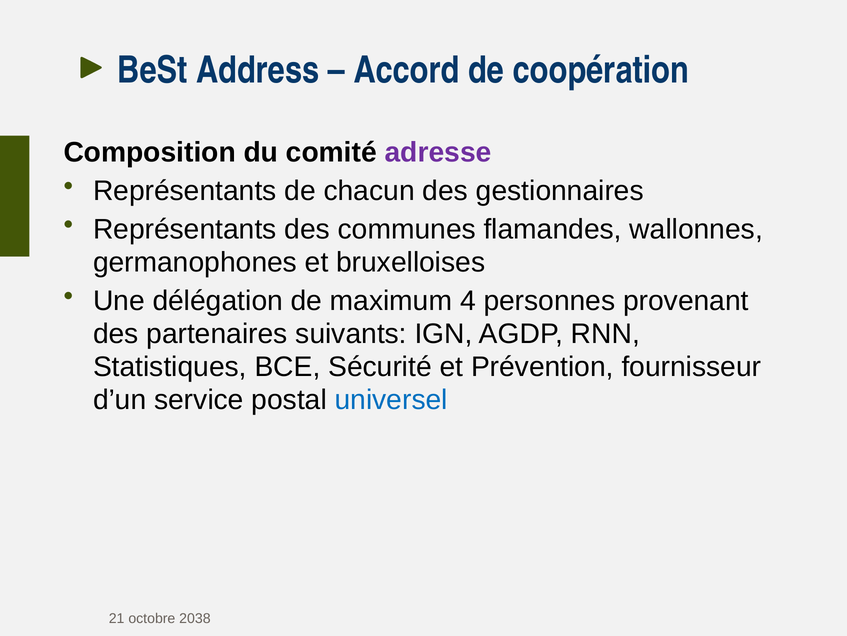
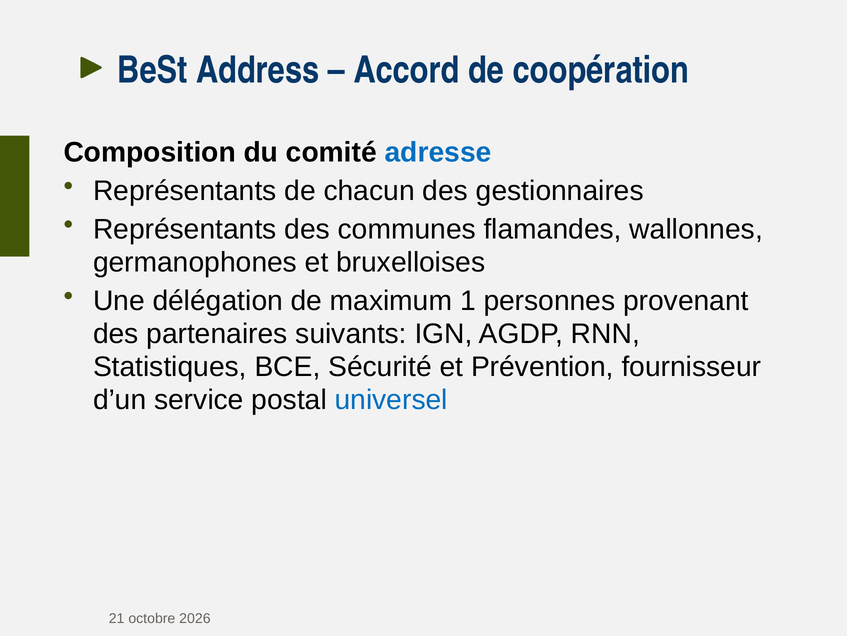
adresse colour: purple -> blue
4: 4 -> 1
2038: 2038 -> 2026
